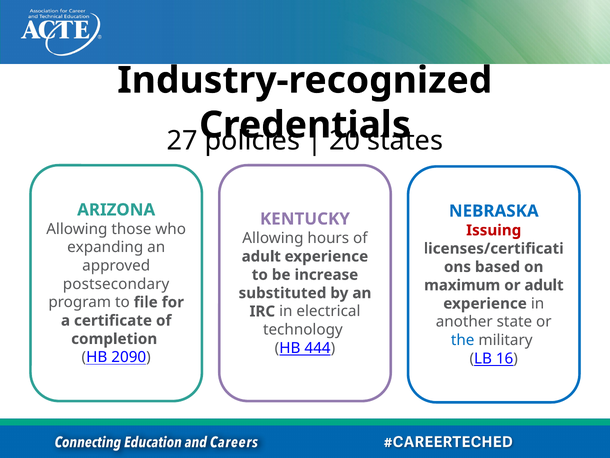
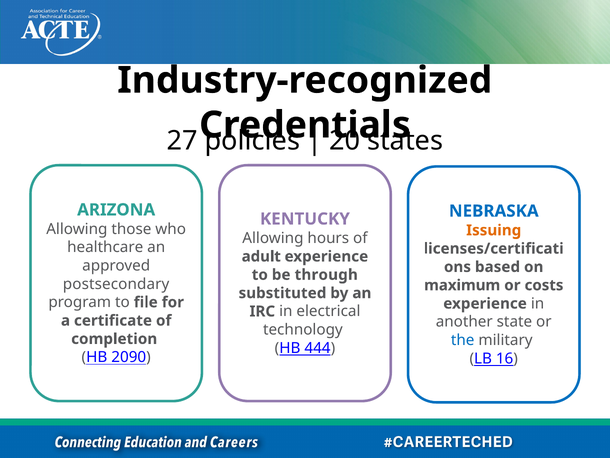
Issuing colour: red -> orange
expanding: expanding -> healthcare
increase: increase -> through
or adult: adult -> costs
